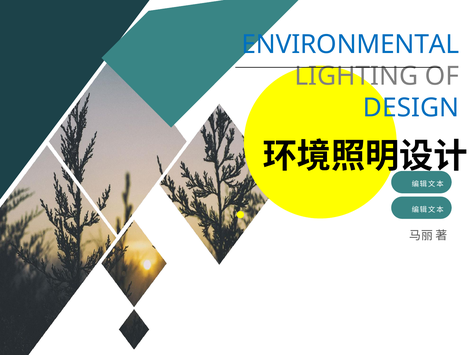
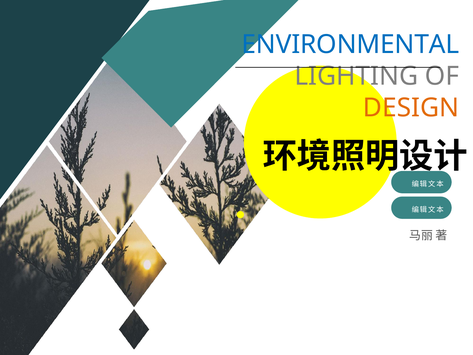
DESIGN colour: blue -> orange
